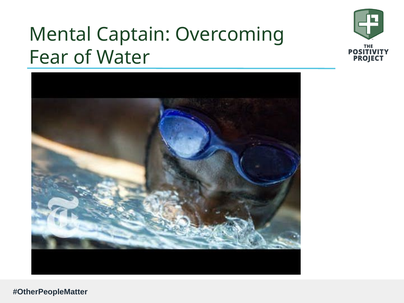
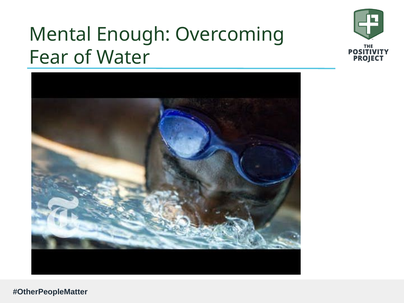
Captain: Captain -> Enough
